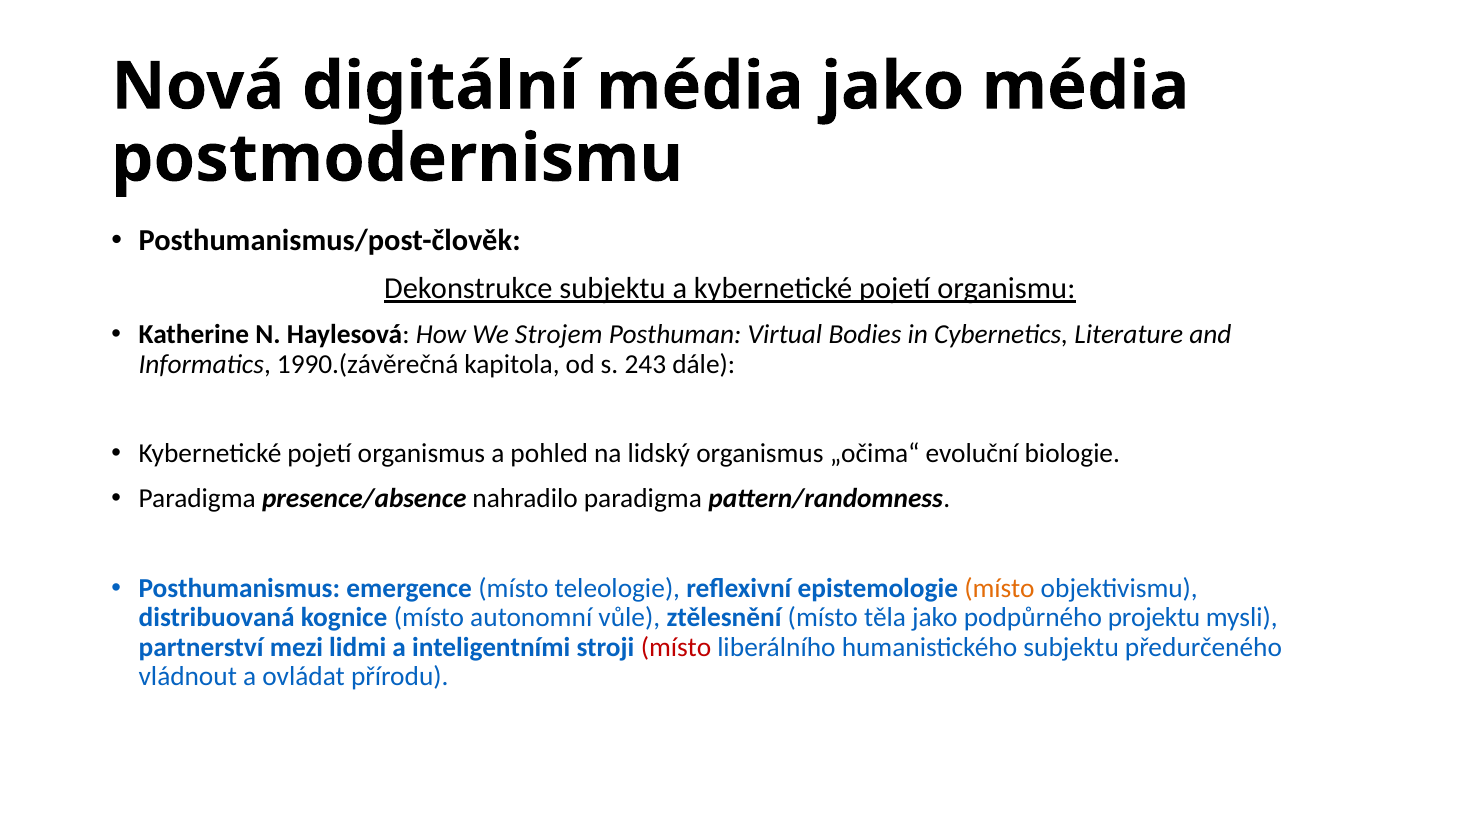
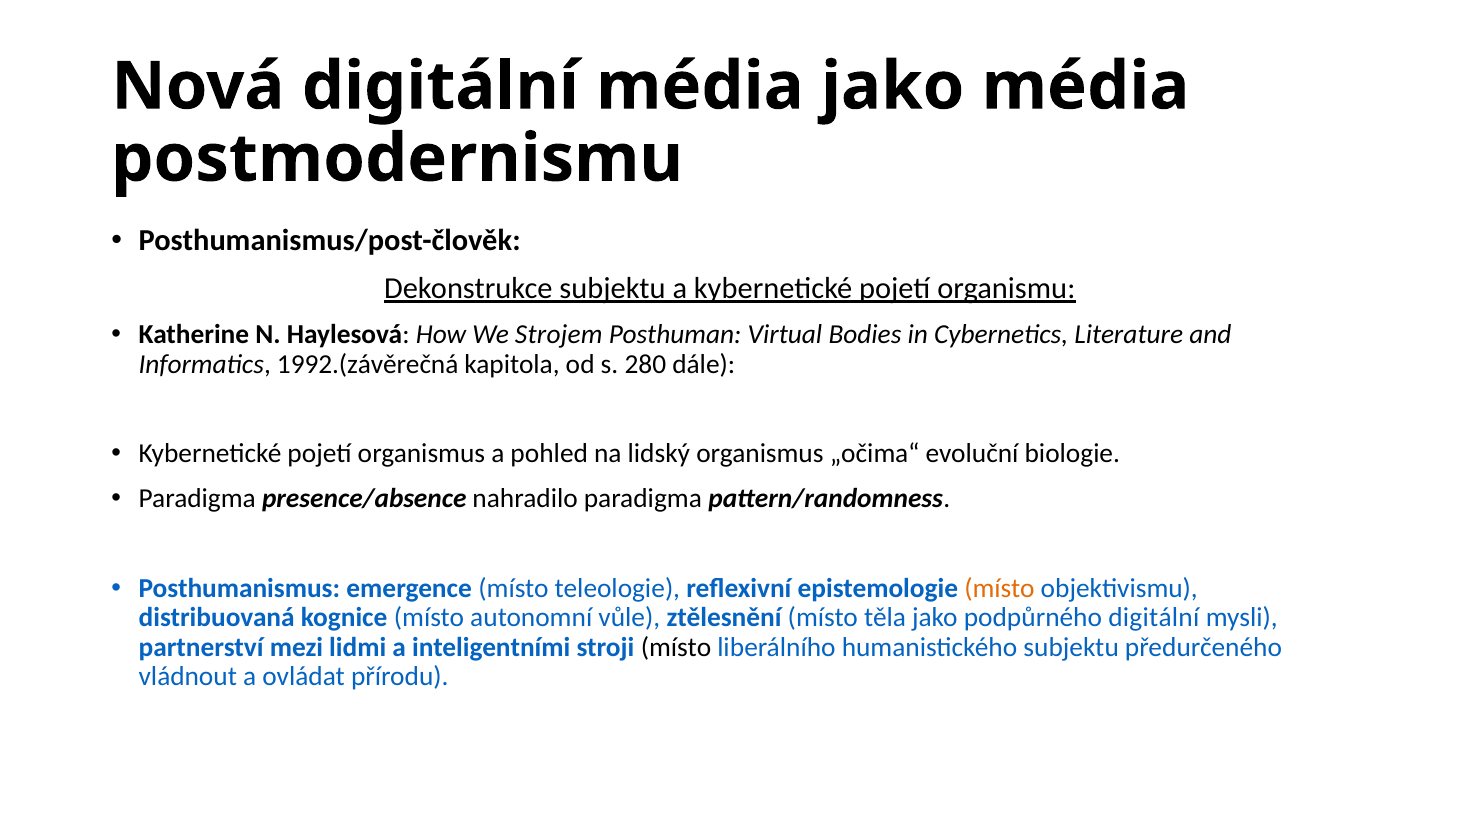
1990.(závěrečná: 1990.(závěrečná -> 1992.(závěrečná
243: 243 -> 280
podpůrného projektu: projektu -> digitální
místo at (676, 647) colour: red -> black
